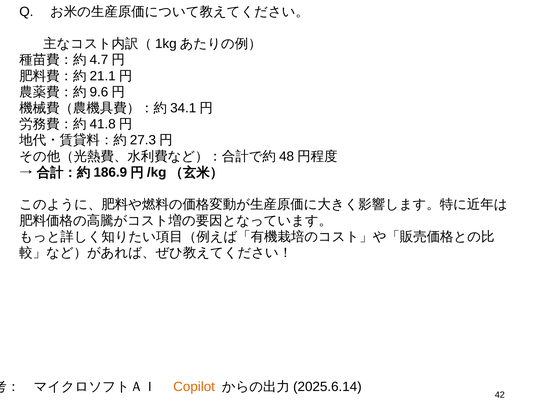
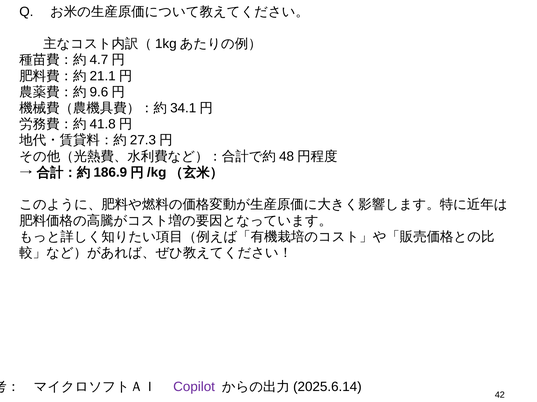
Copilot colour: orange -> purple
